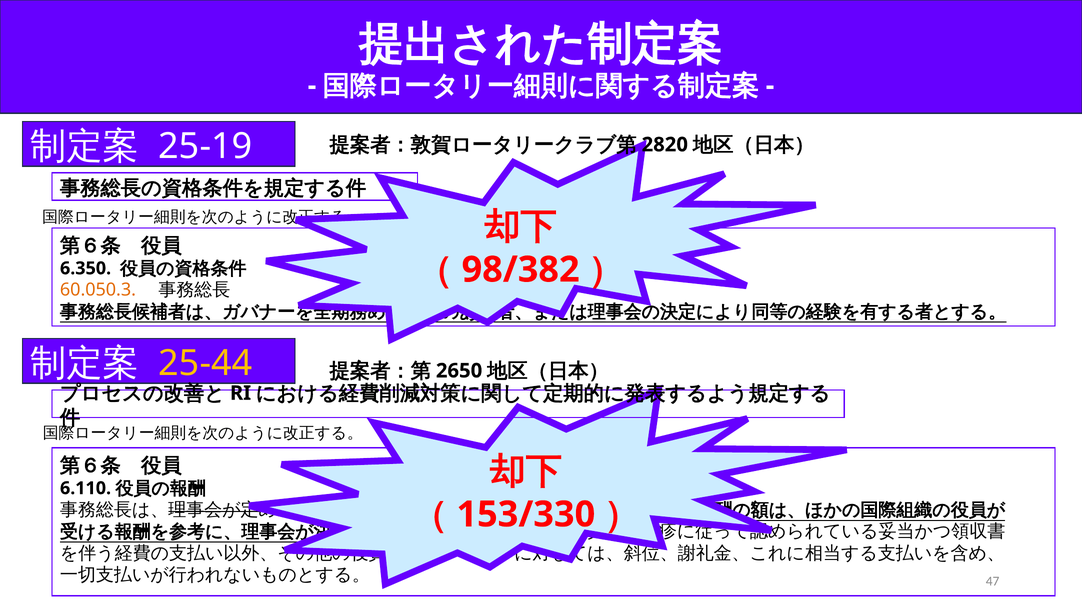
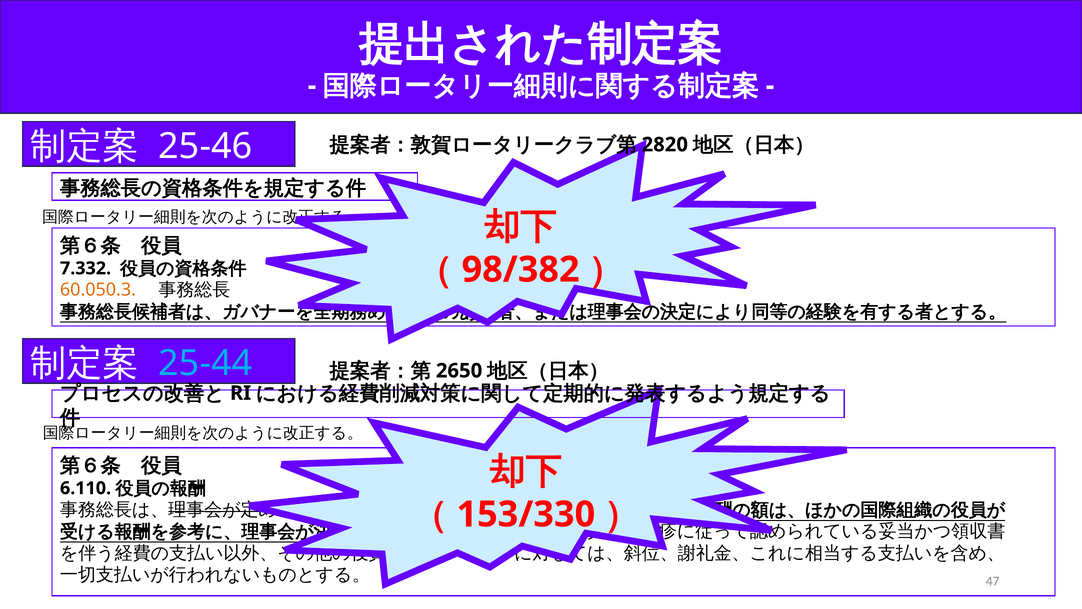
25-19: 25-19 -> 25-46
6.350: 6.350 -> 7.332
25-44 colour: yellow -> light blue
